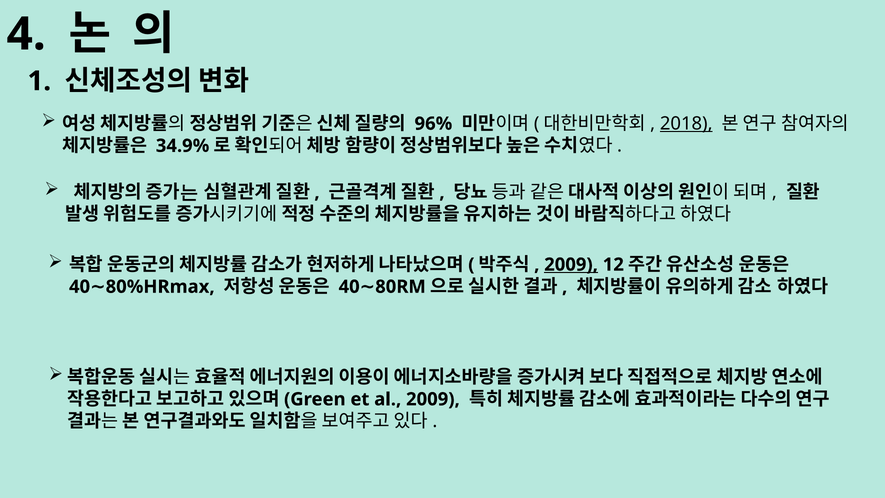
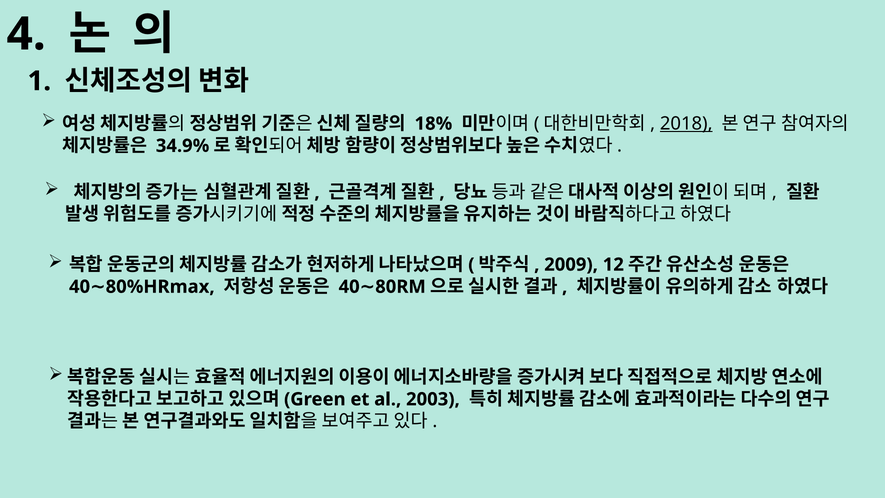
96%: 96% -> 18%
2009 at (571, 265) underline: present -> none
al 2009: 2009 -> 2003
